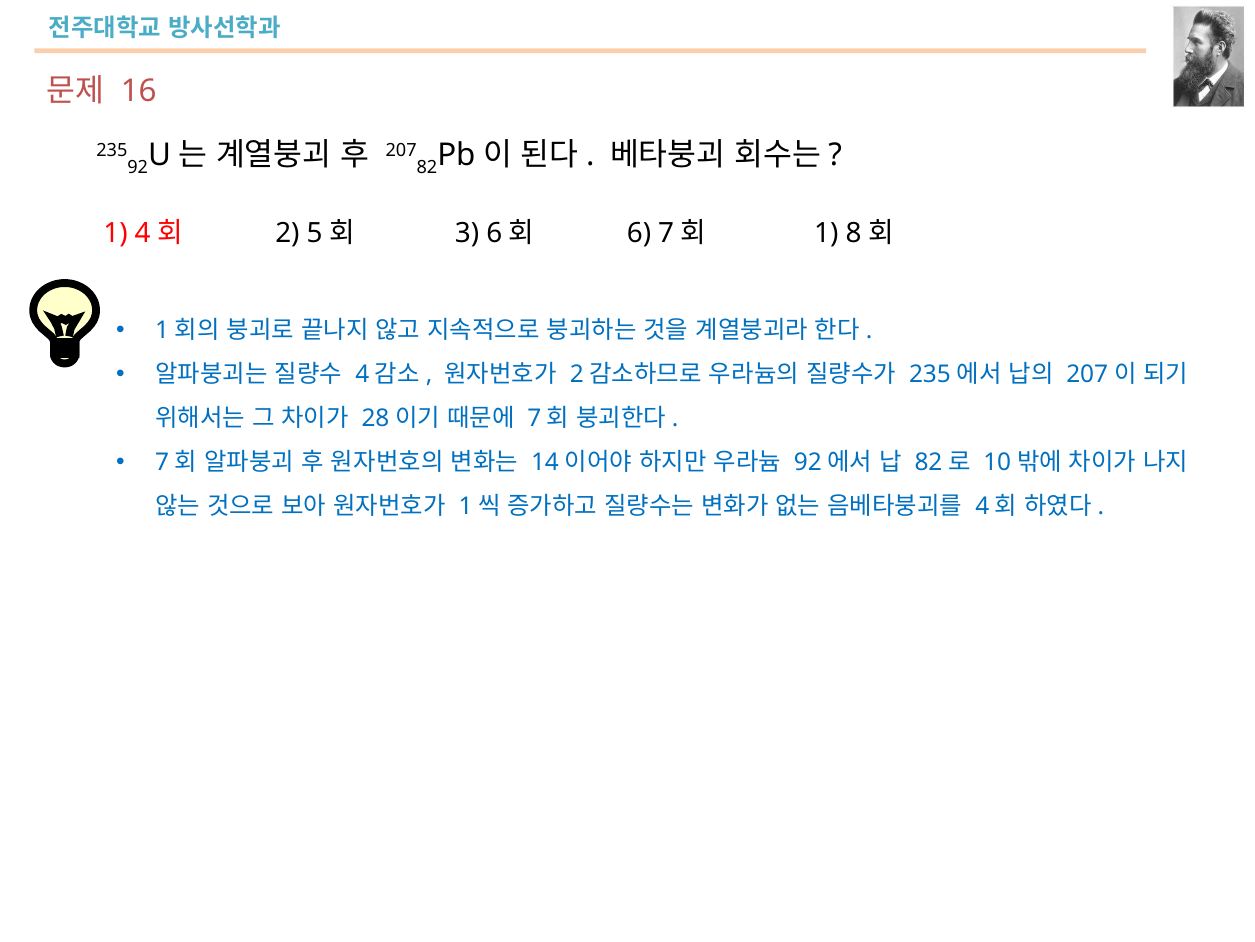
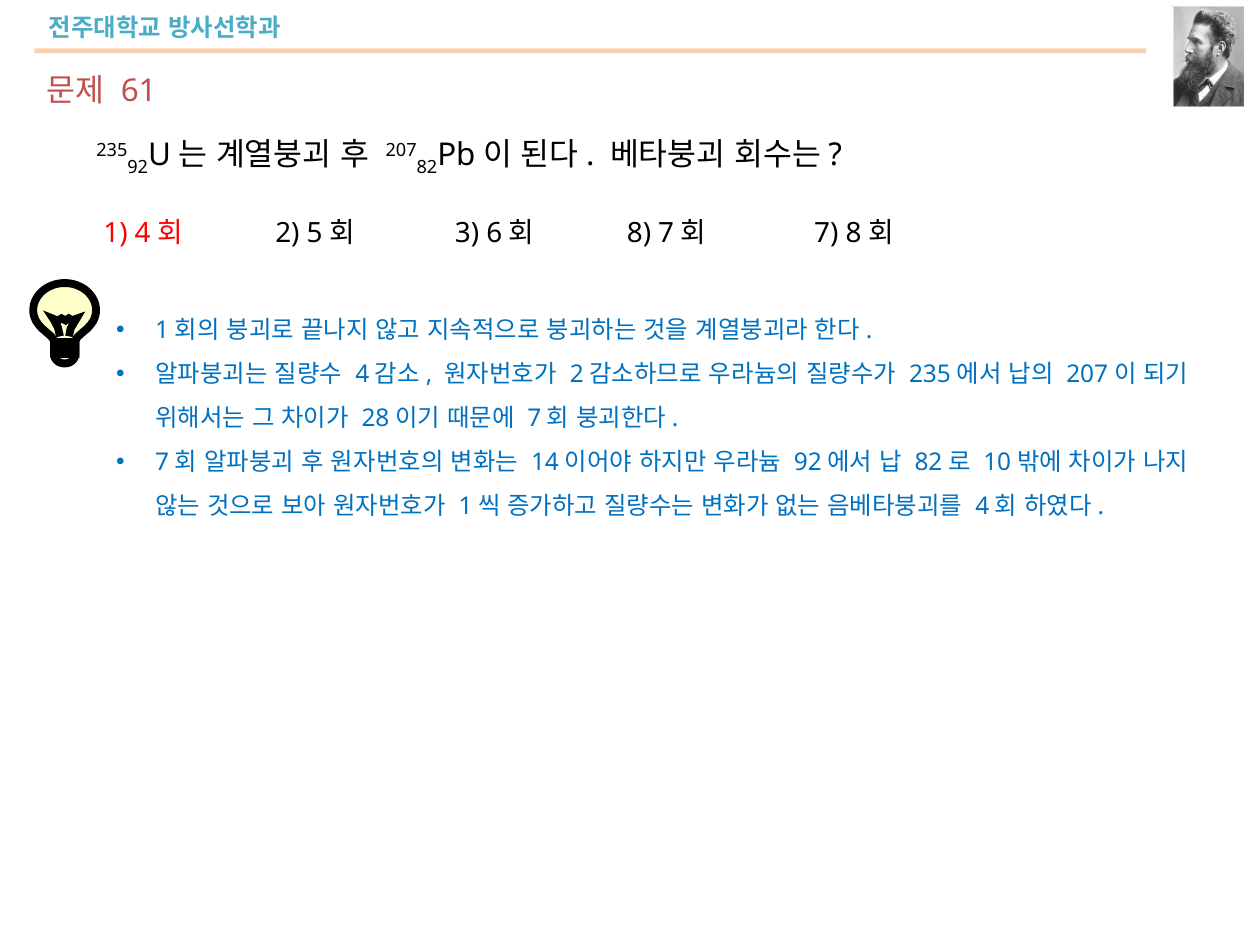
16: 16 -> 61
6: 6 -> 8
1 at (826, 233): 1 -> 7
